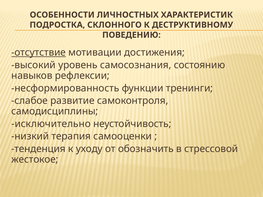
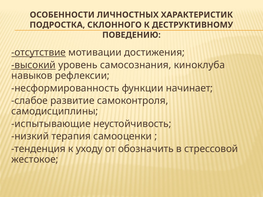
высокий underline: none -> present
состоянию: состоянию -> киноклуба
тренинги: тренинги -> начинает
исключительно: исключительно -> испытывающие
